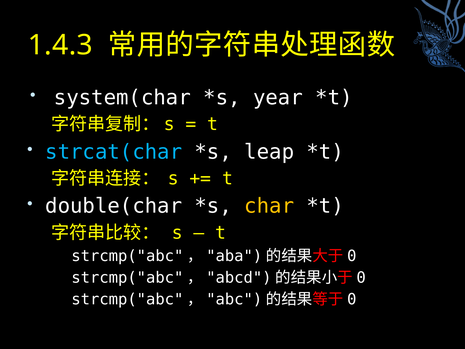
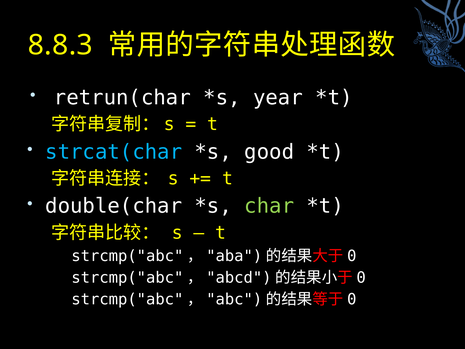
1.4.3: 1.4.3 -> 8.8.3
system(char: system(char -> retrun(char
leap: leap -> good
char colour: yellow -> light green
